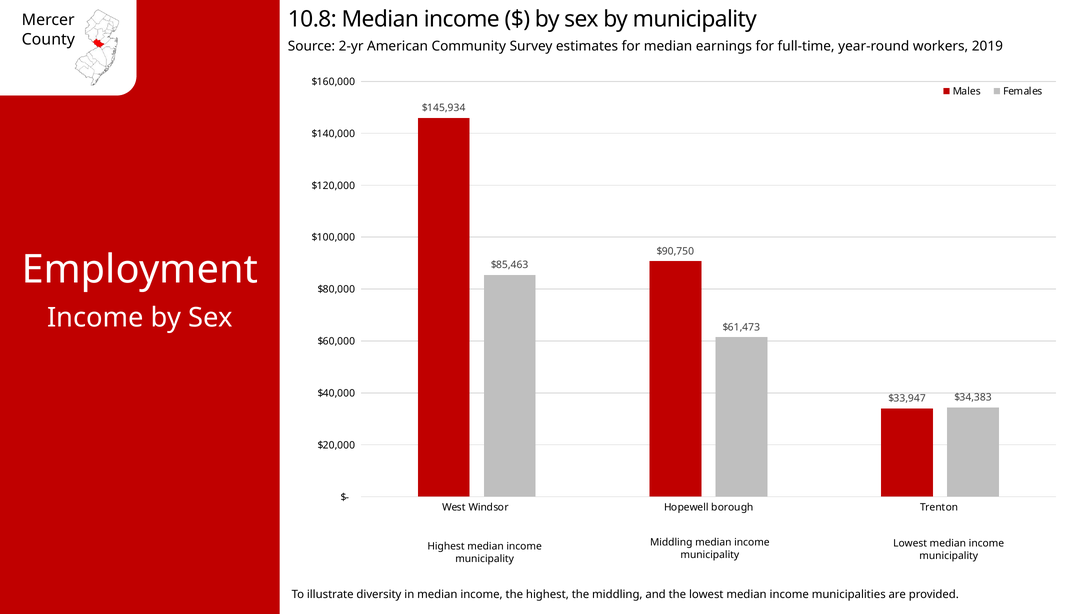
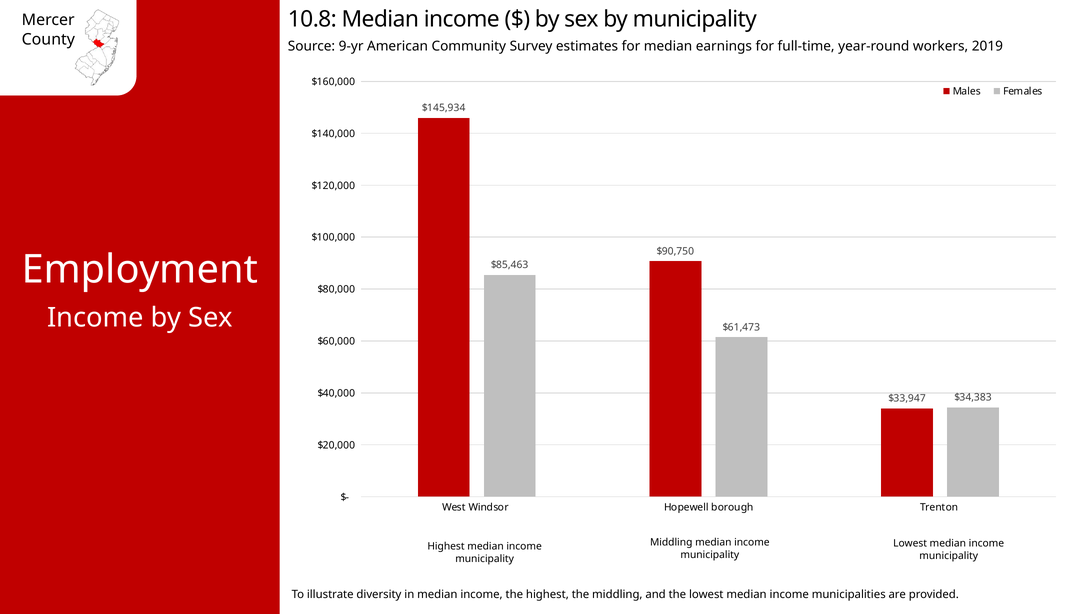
2-yr: 2-yr -> 9-yr
